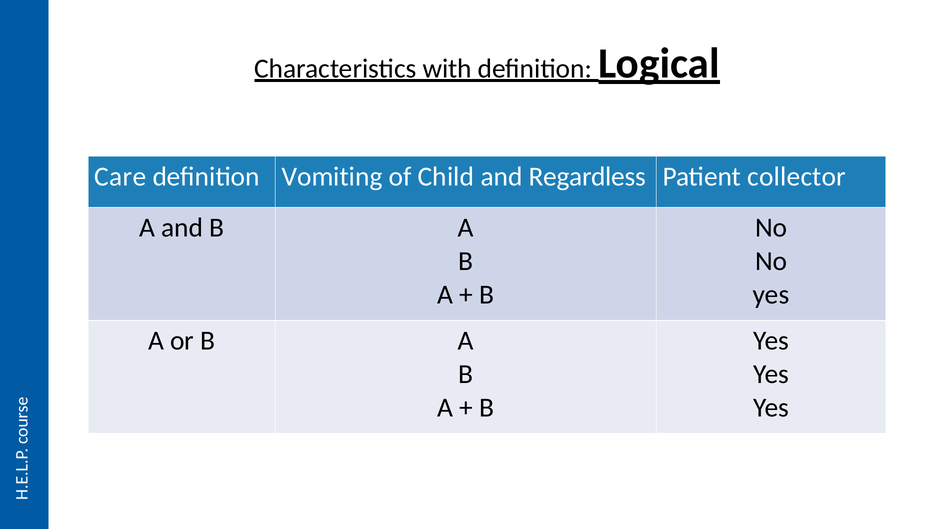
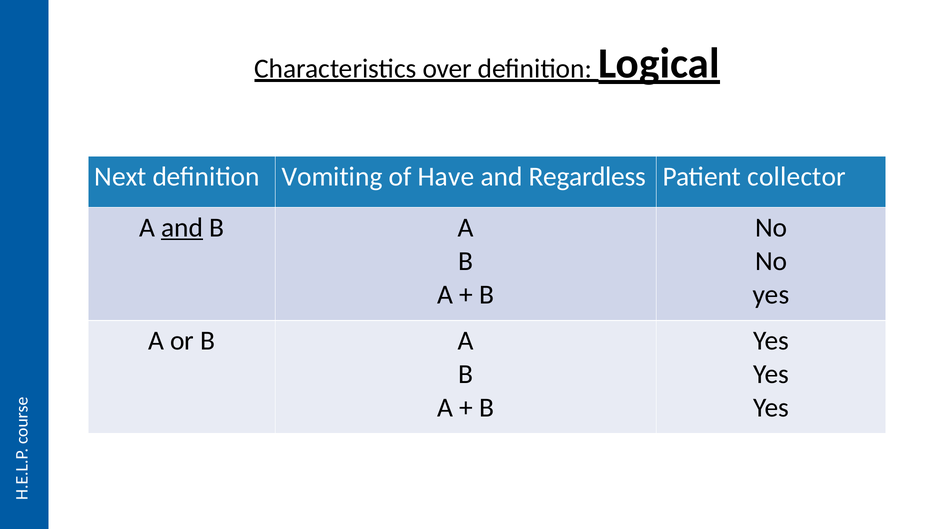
with: with -> over
Care: Care -> Next
Child: Child -> Have
and at (182, 228) underline: none -> present
